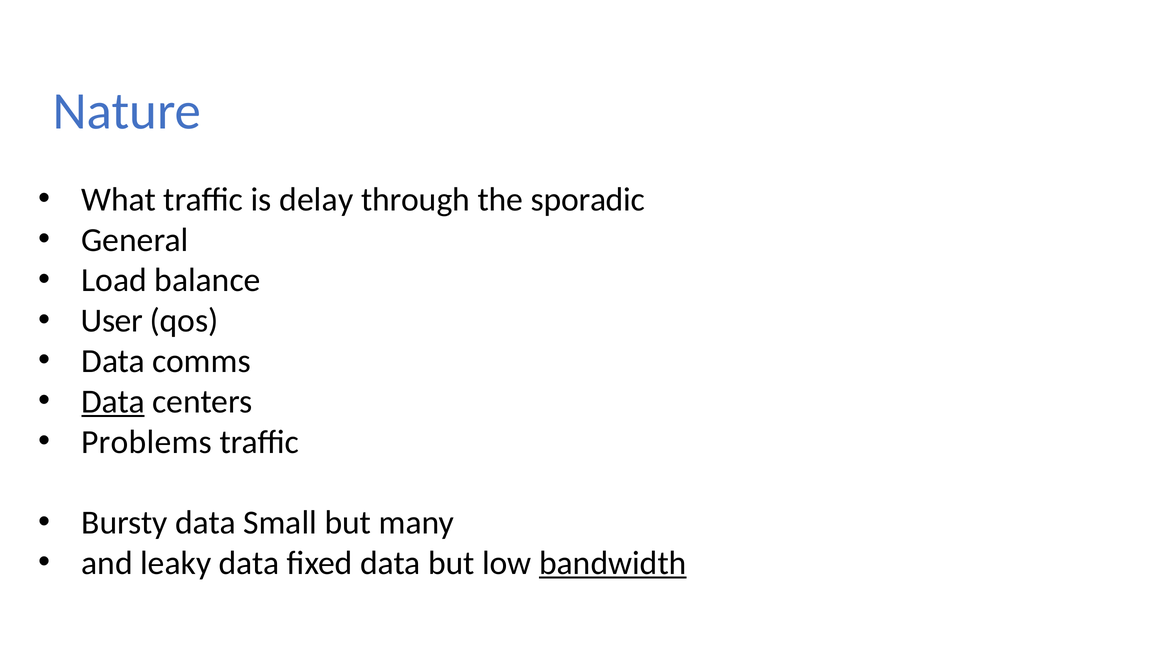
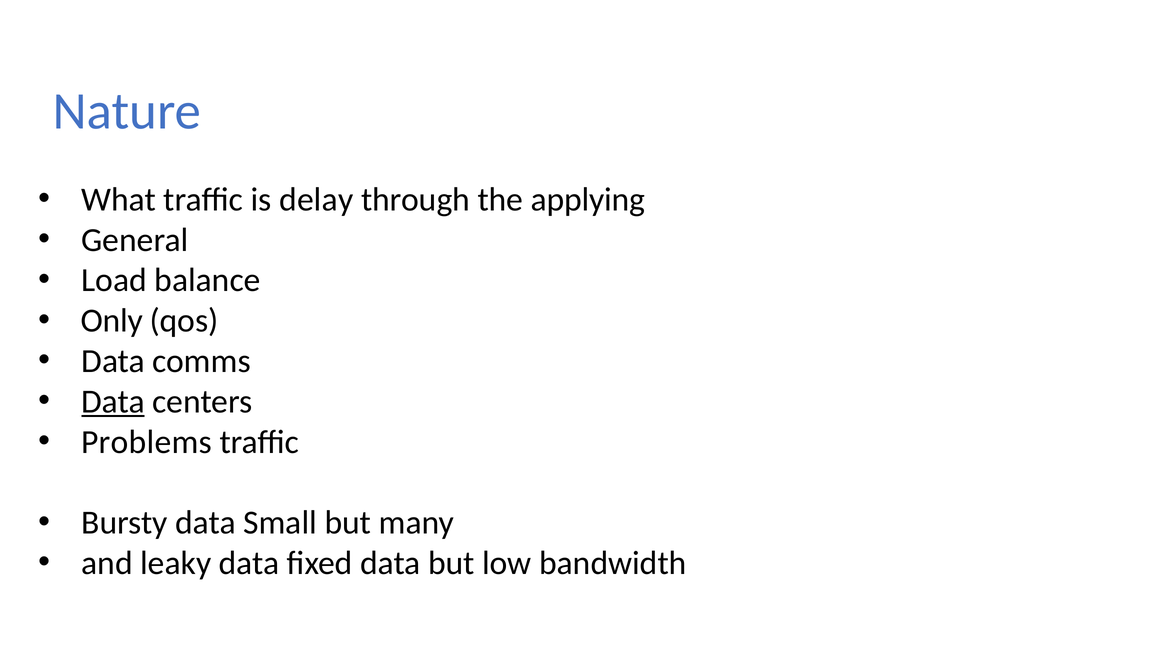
sporadic: sporadic -> applying
User: User -> Only
bandwidth underline: present -> none
